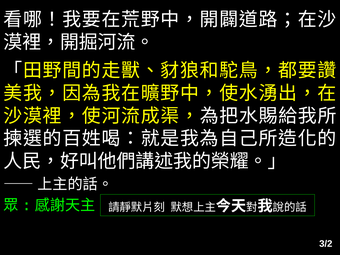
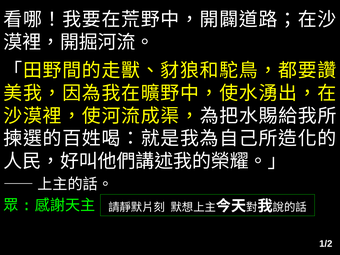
3/2: 3/2 -> 1/2
